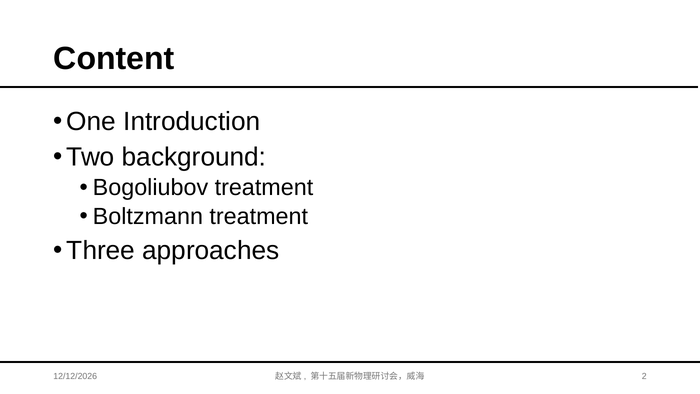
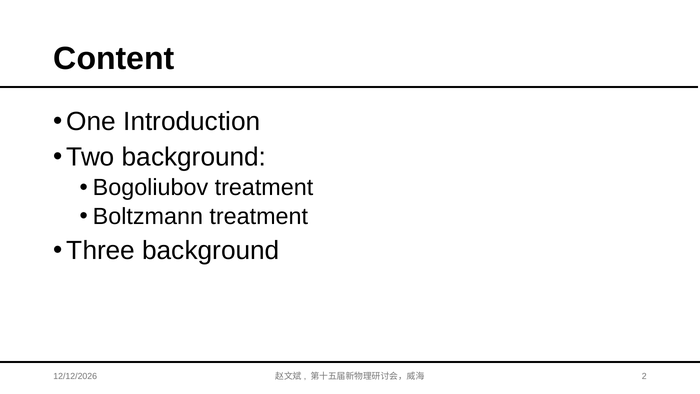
Three approaches: approaches -> background
